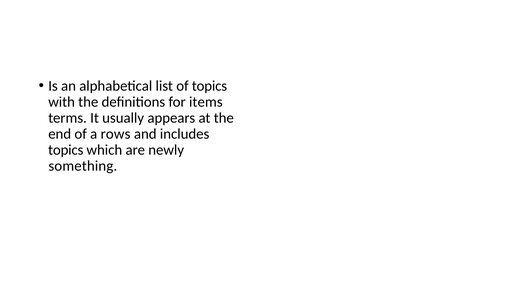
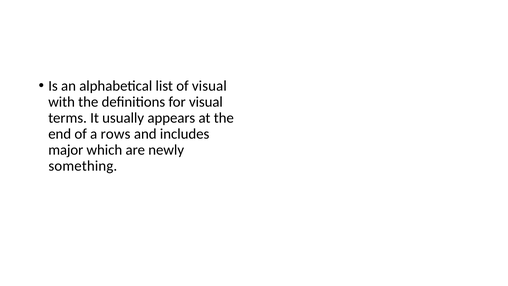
of topics: topics -> visual
for items: items -> visual
topics at (66, 150): topics -> major
